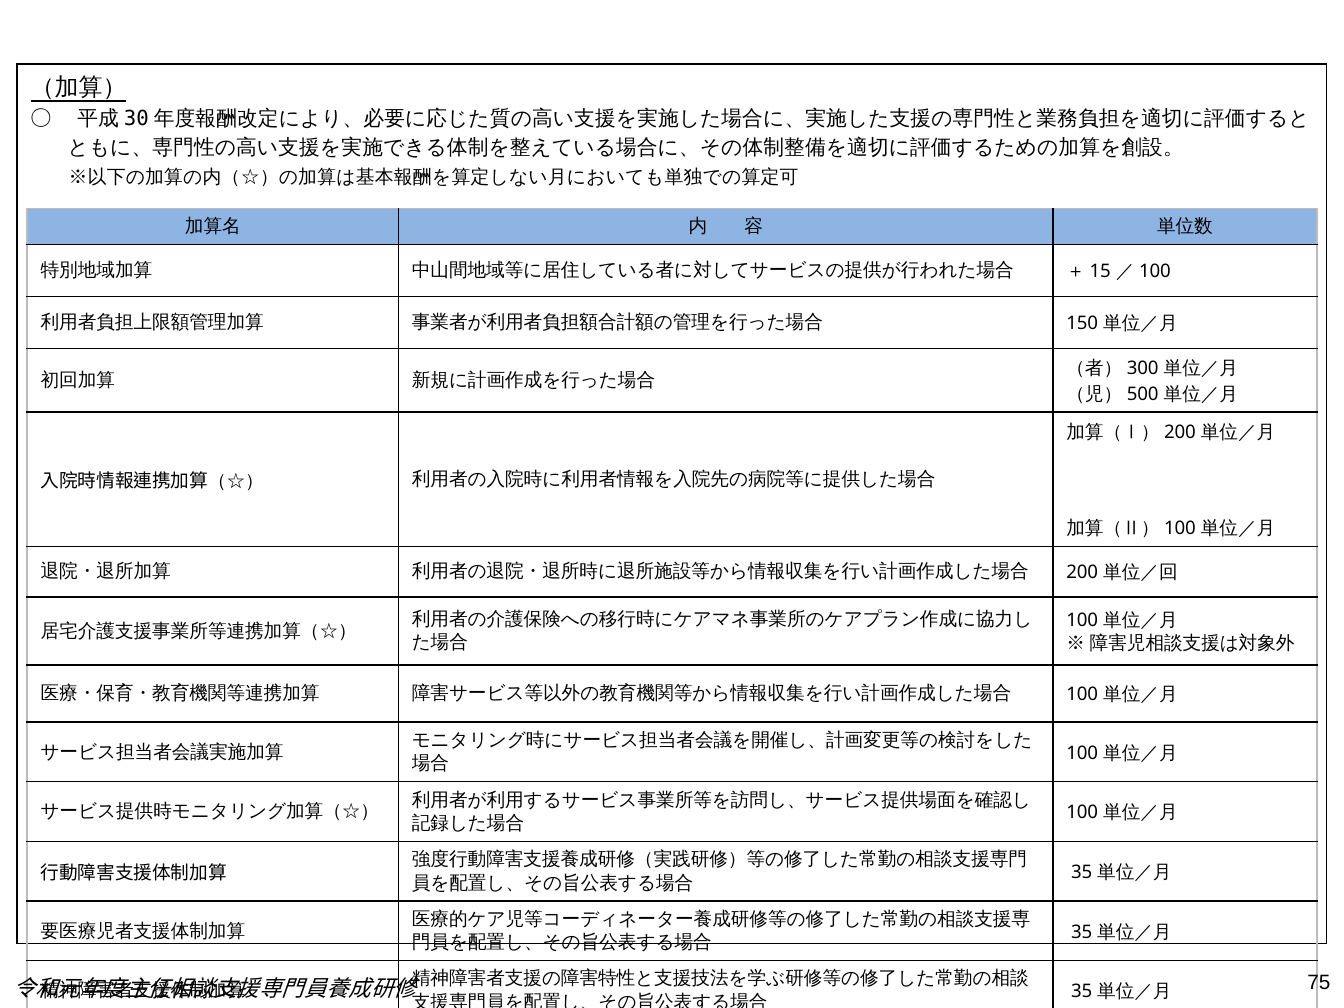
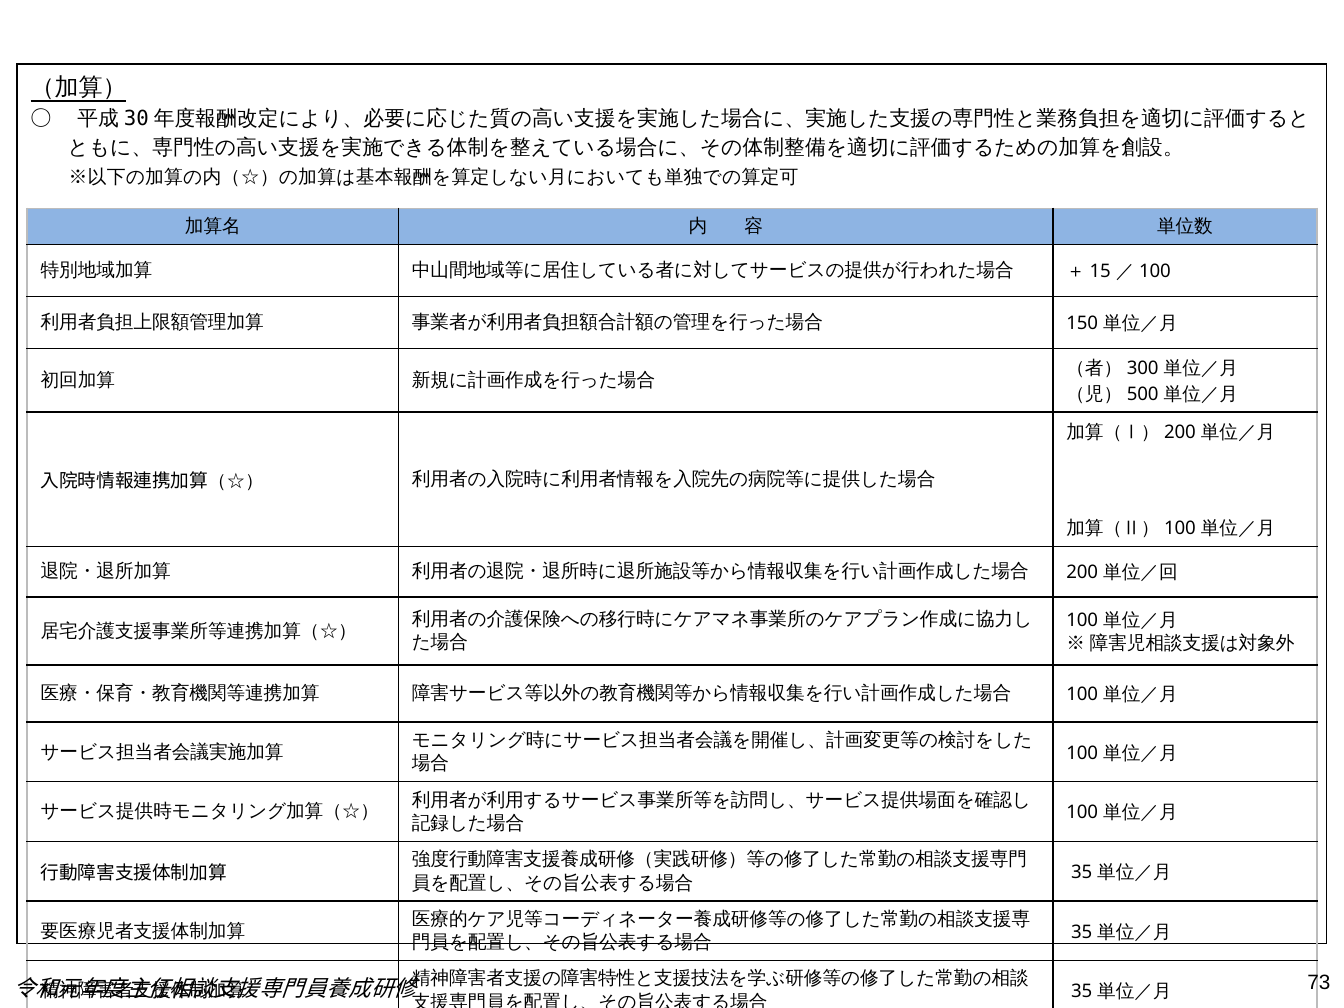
75: 75 -> 73
